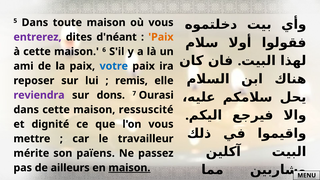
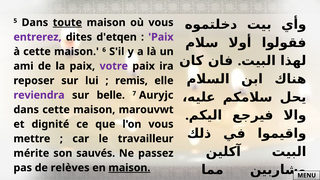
toute underline: none -> present
d'néant: d'néant -> d'etqen
Paix at (161, 37) colour: orange -> purple
votre colour: blue -> purple
dons: dons -> belle
Ourasi: Ourasi -> Auryjc
ressuscité: ressuscité -> marouvwt
païens: païens -> sauvés
ailleurs: ailleurs -> relèves
